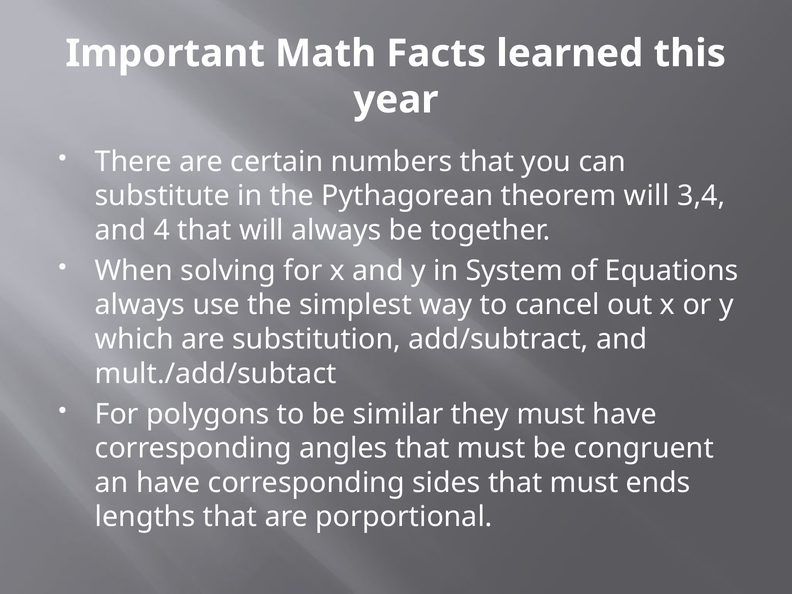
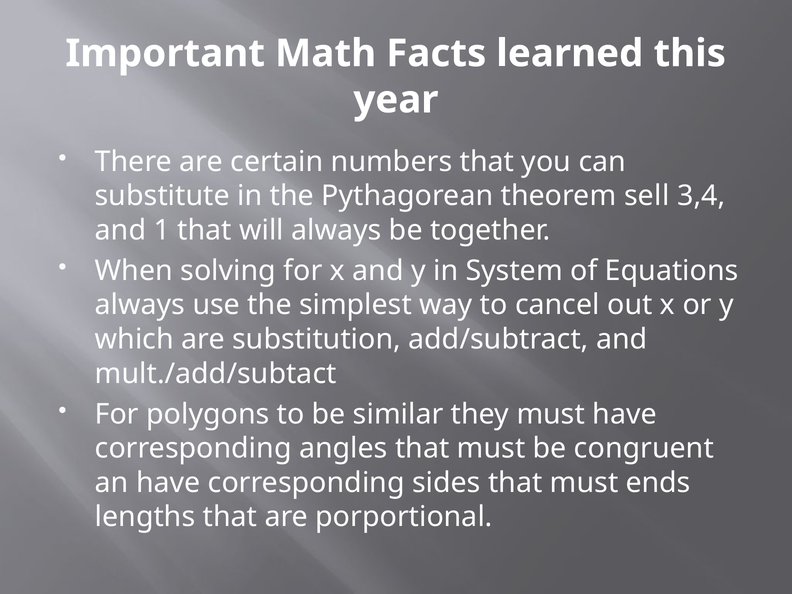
theorem will: will -> sell
4: 4 -> 1
